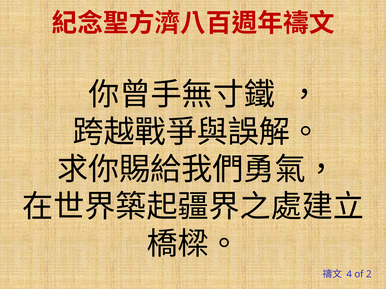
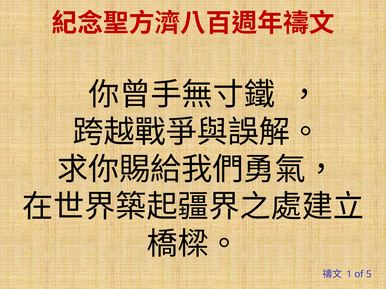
4: 4 -> 1
2: 2 -> 5
